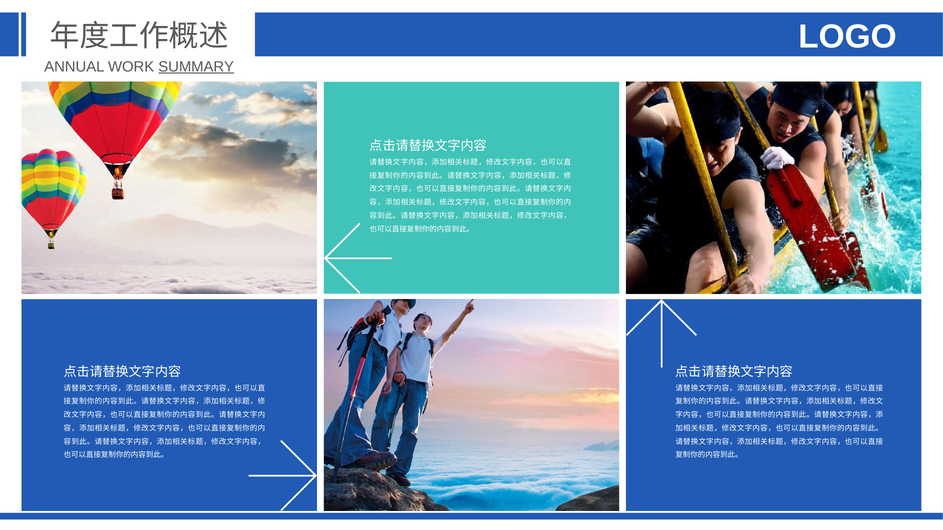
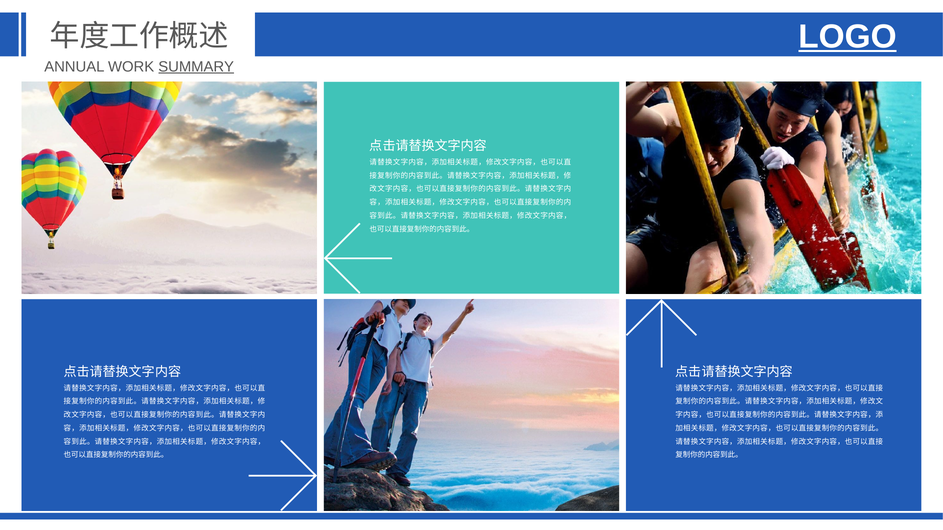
LOGO underline: none -> present
